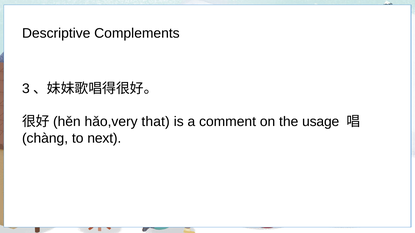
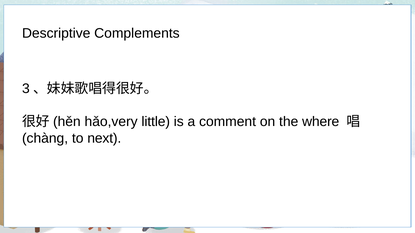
that: that -> little
usage: usage -> where
